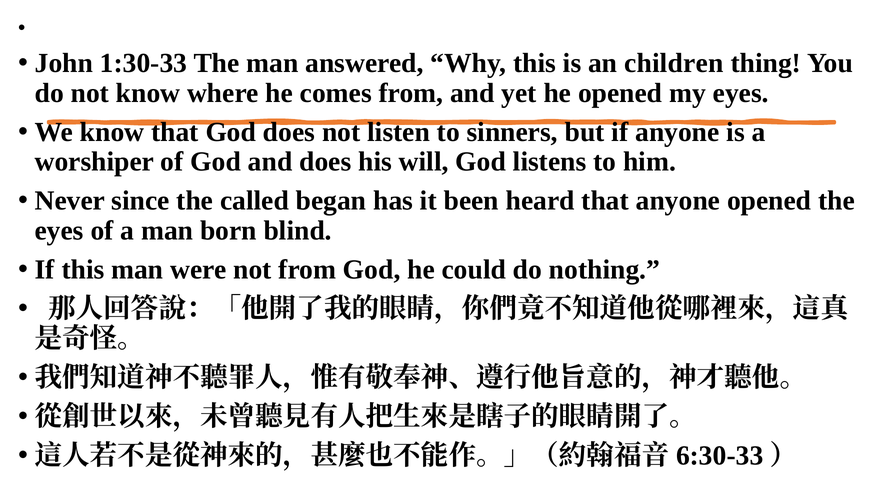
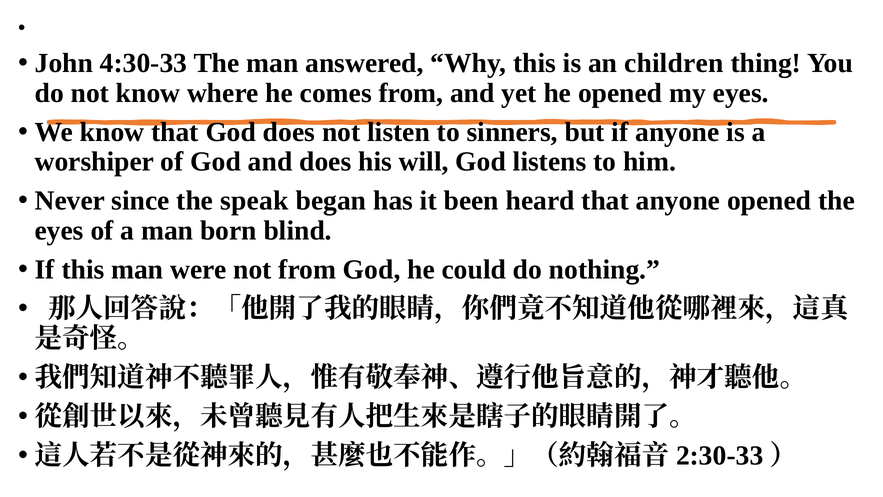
1:30-33: 1:30-33 -> 4:30-33
called: called -> speak
6:30-33: 6:30-33 -> 2:30-33
